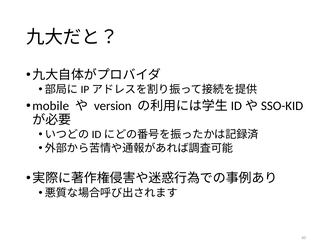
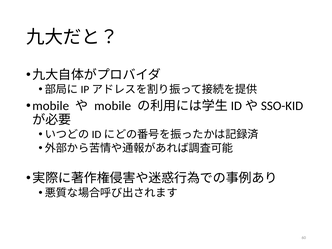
version at (113, 106): version -> mobile
